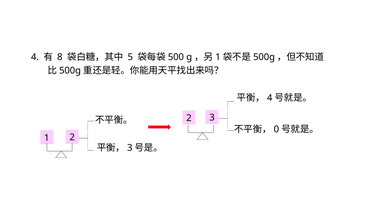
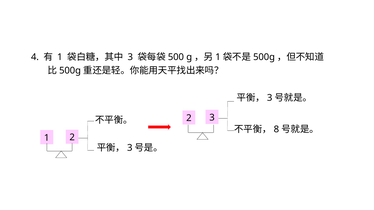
8 at (60, 57): 8 -> 1
5 at (130, 57): 5 -> 3
4 at (270, 98): 4 -> 3
0: 0 -> 8
